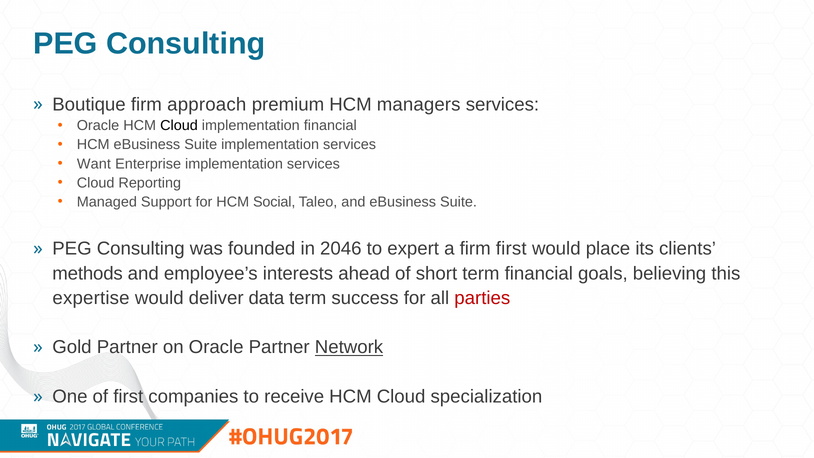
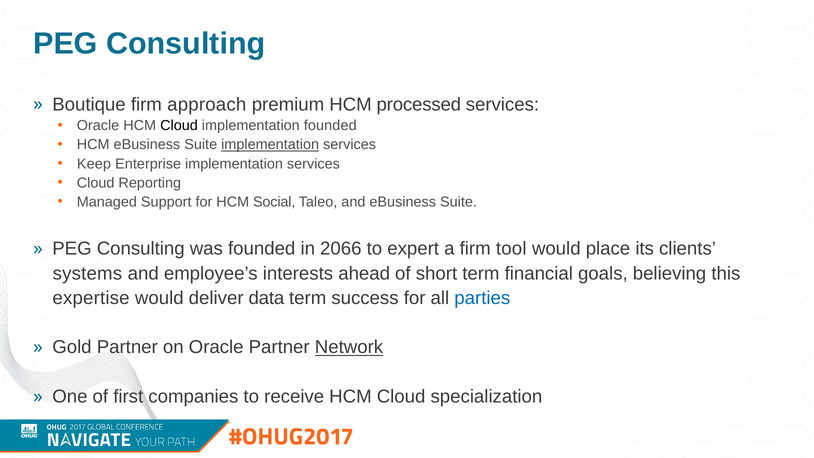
managers: managers -> processed
implementation financial: financial -> founded
implementation at (270, 145) underline: none -> present
Want: Want -> Keep
2046: 2046 -> 2066
firm first: first -> tool
methods: methods -> systems
parties colour: red -> blue
